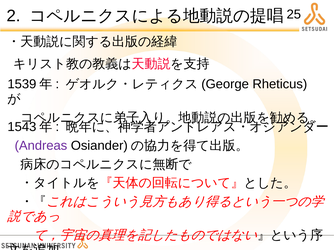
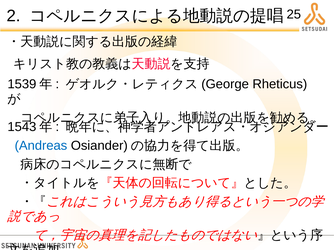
Andreas colour: purple -> blue
